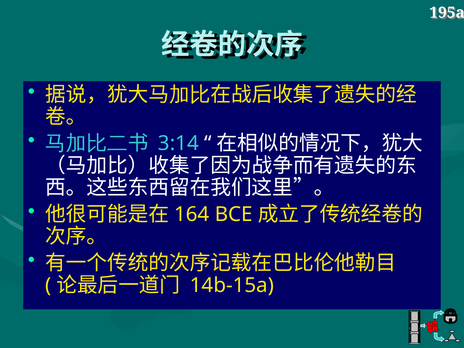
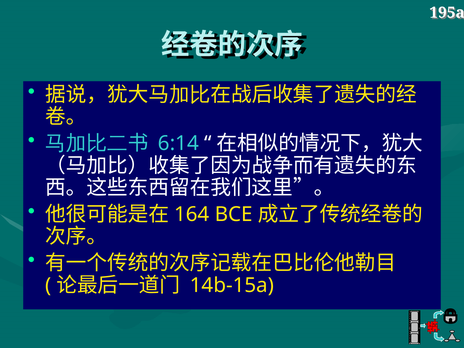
3:14: 3:14 -> 6:14
